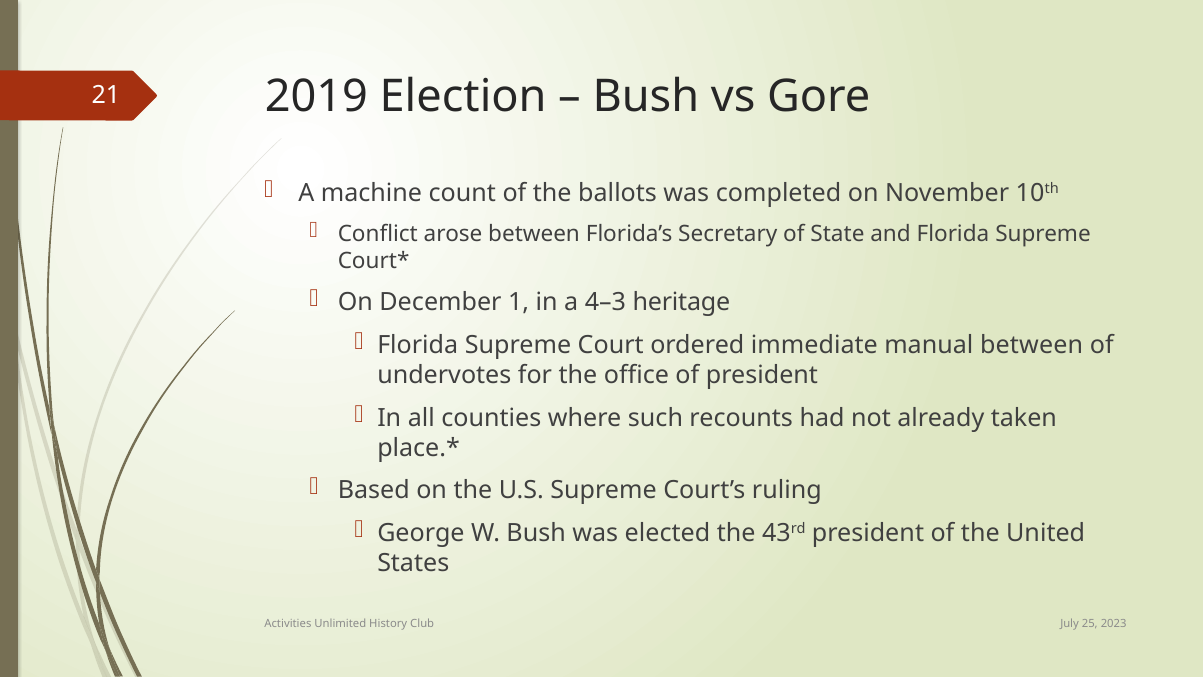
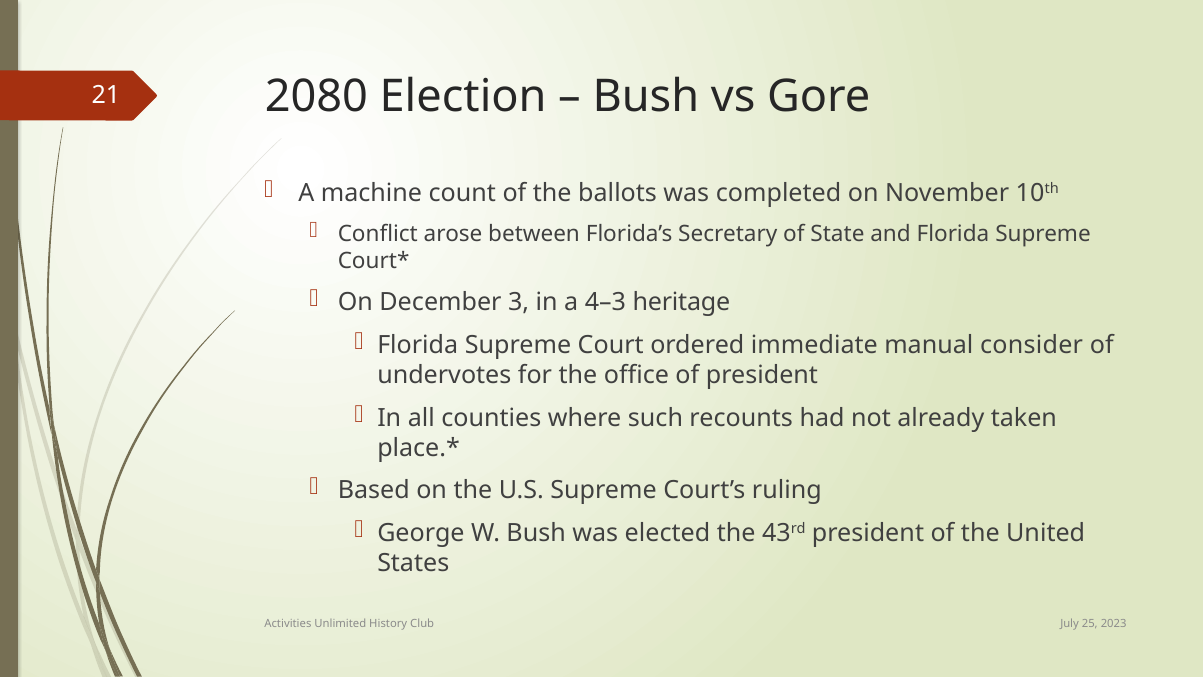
2019: 2019 -> 2080
1: 1 -> 3
manual between: between -> consider
